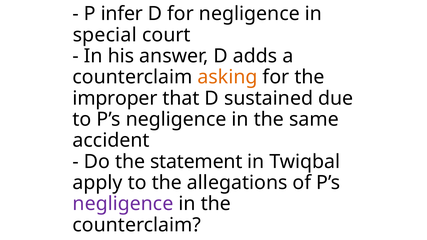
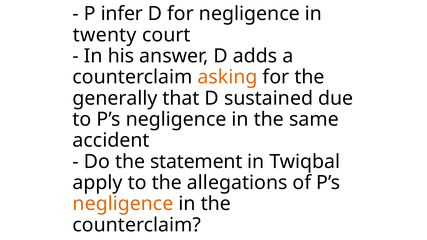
special: special -> twenty
improper: improper -> generally
negligence at (123, 204) colour: purple -> orange
